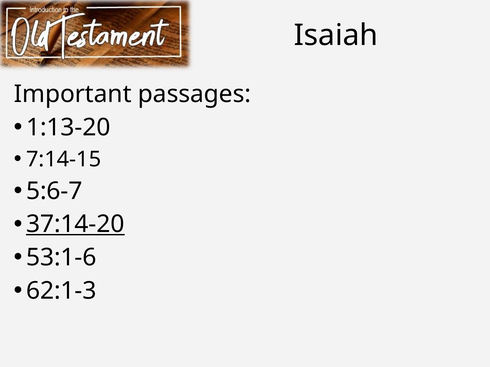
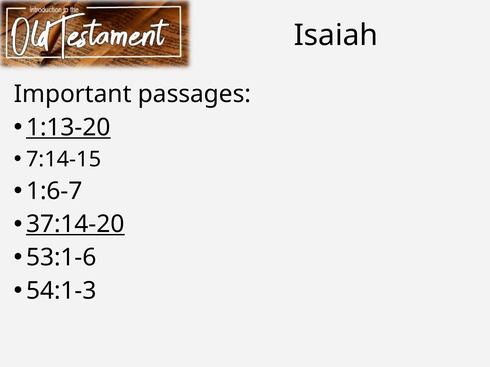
1:13-20 underline: none -> present
5:6-7: 5:6-7 -> 1:6-7
62:1-3: 62:1-3 -> 54:1-3
